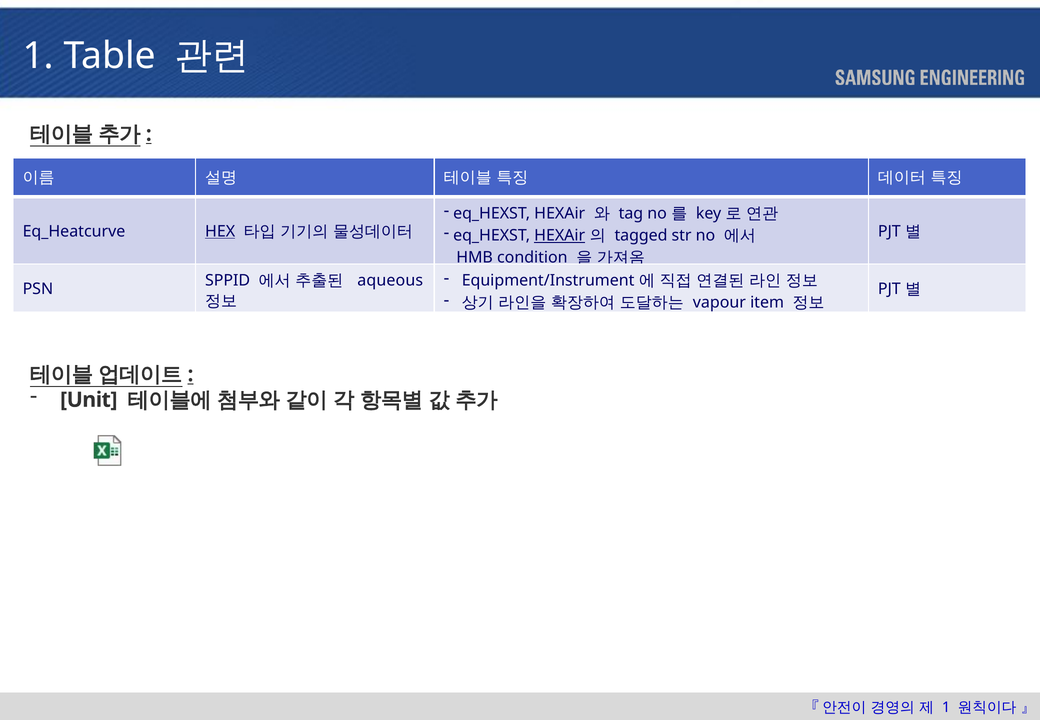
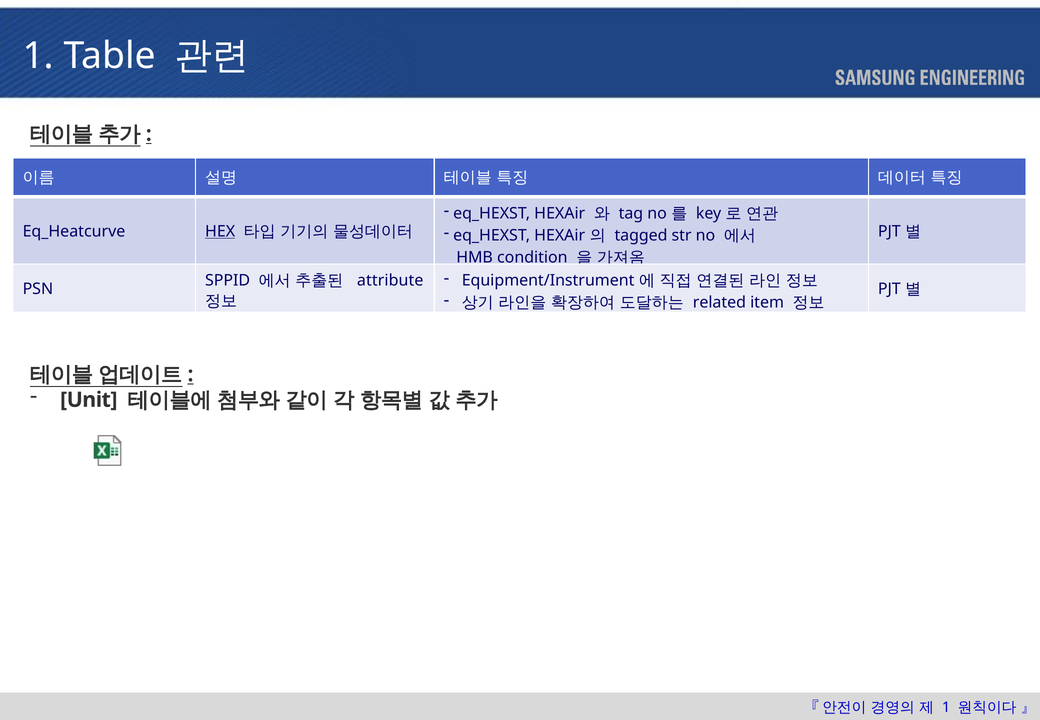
HEXAir at (560, 235) underline: present -> none
aqueous: aqueous -> attribute
vapour: vapour -> related
